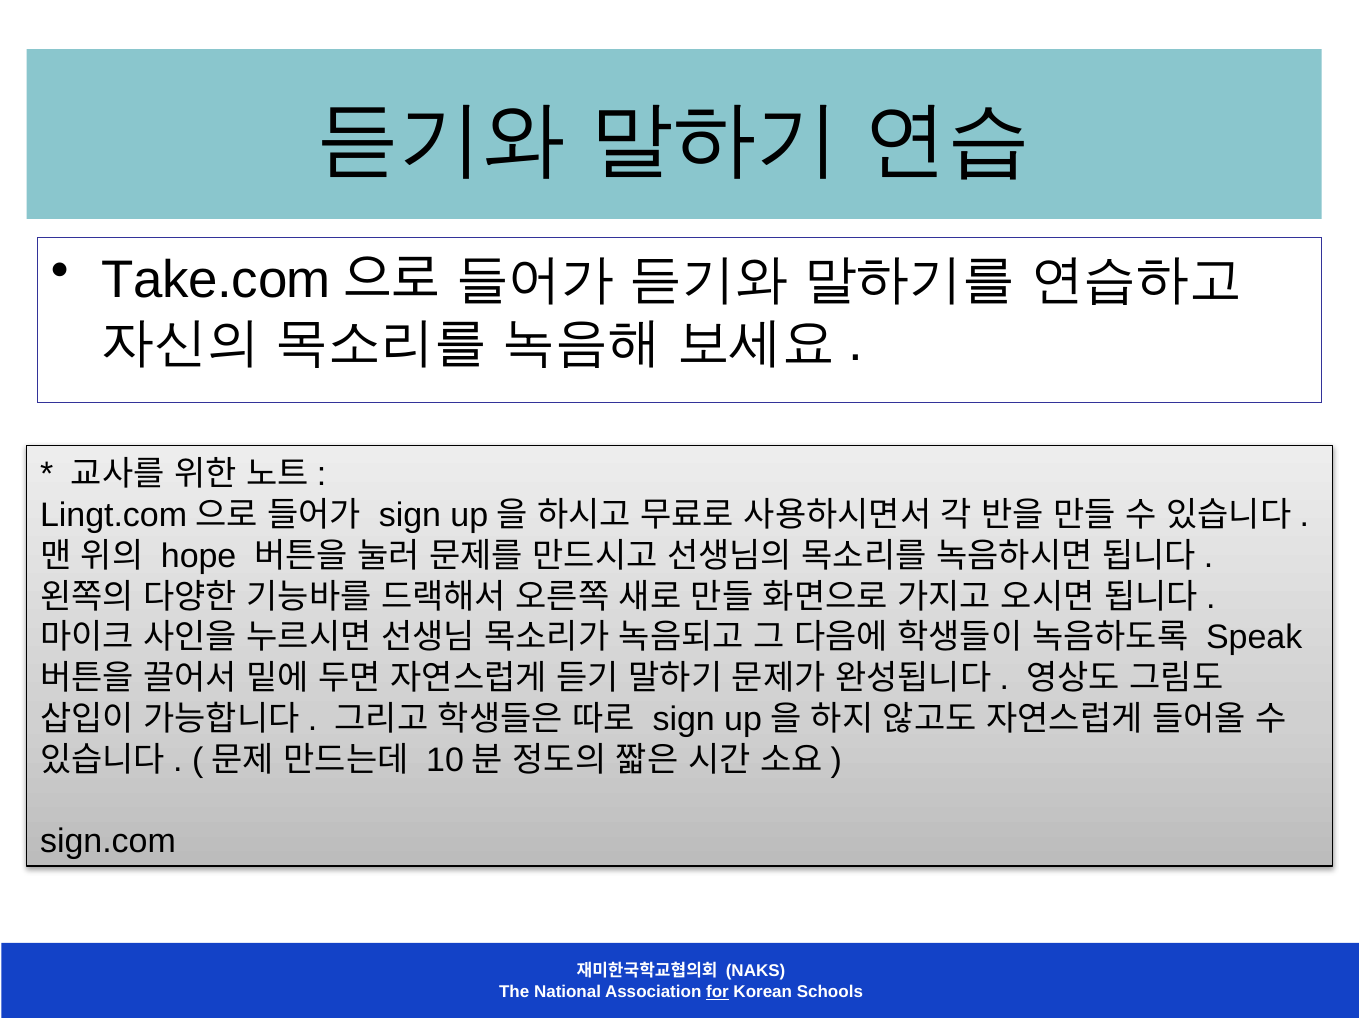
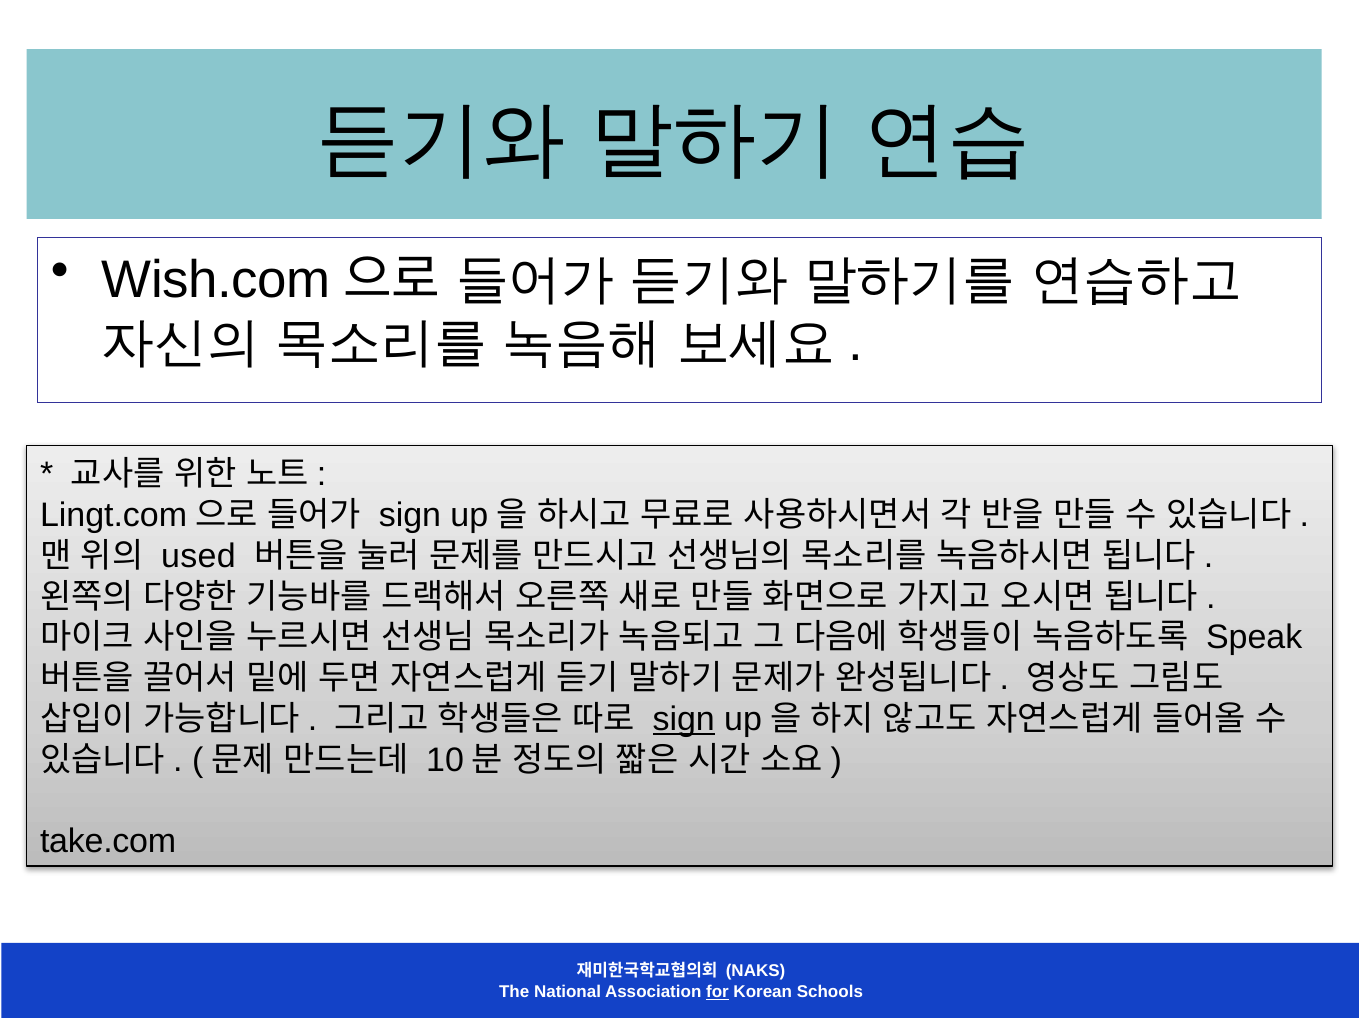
Take.com: Take.com -> Wish.com
hope: hope -> used
sign at (684, 719) underline: none -> present
sign.com: sign.com -> take.com
